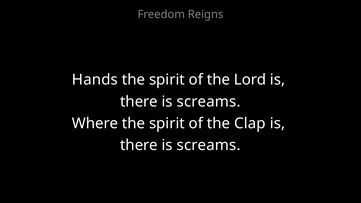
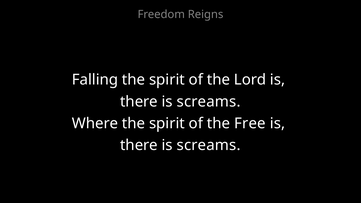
Hands: Hands -> Falling
Clap: Clap -> Free
